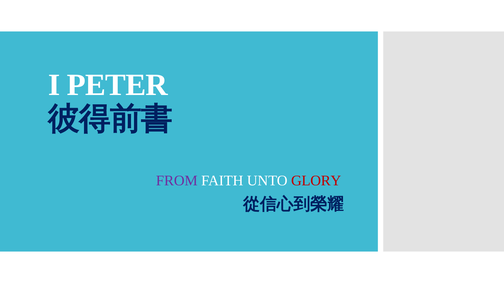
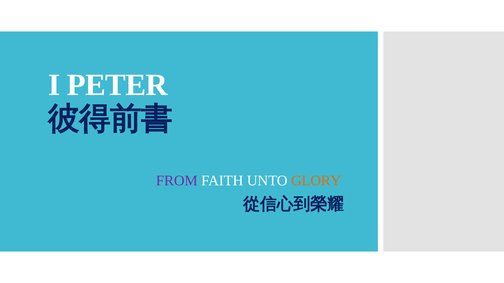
GLORY colour: red -> orange
